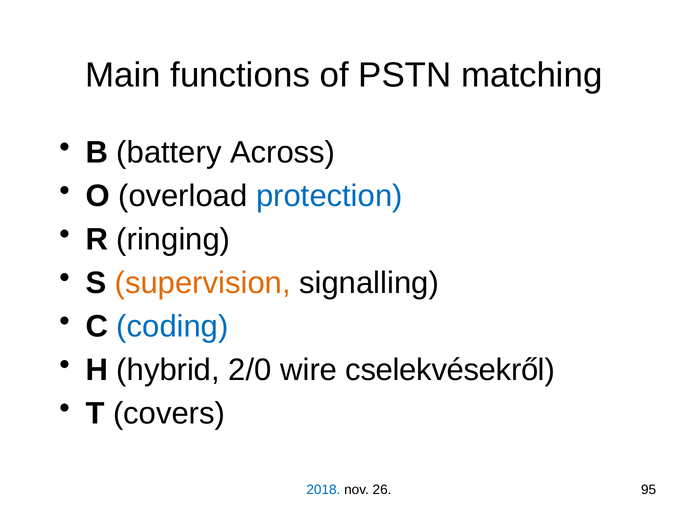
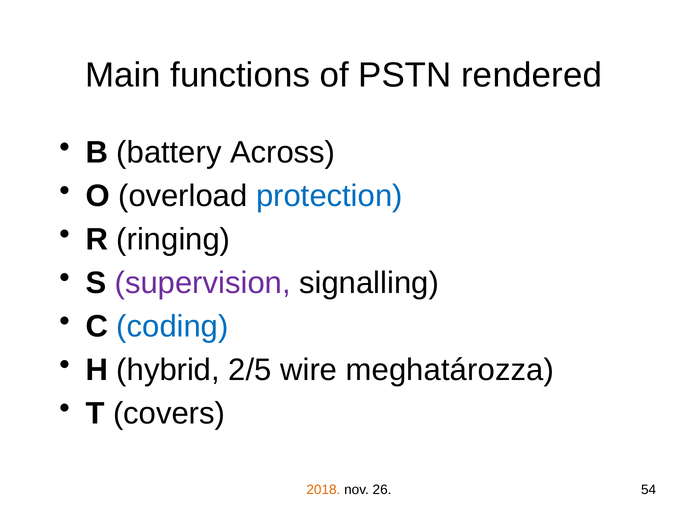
matching: matching -> rendered
supervision colour: orange -> purple
2/0: 2/0 -> 2/5
cselekvésekről: cselekvésekről -> meghatározza
2018 colour: blue -> orange
95: 95 -> 54
